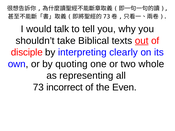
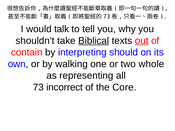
Biblical underline: none -> present
disciple: disciple -> contain
clearly: clearly -> should
quoting: quoting -> walking
Even: Even -> Core
